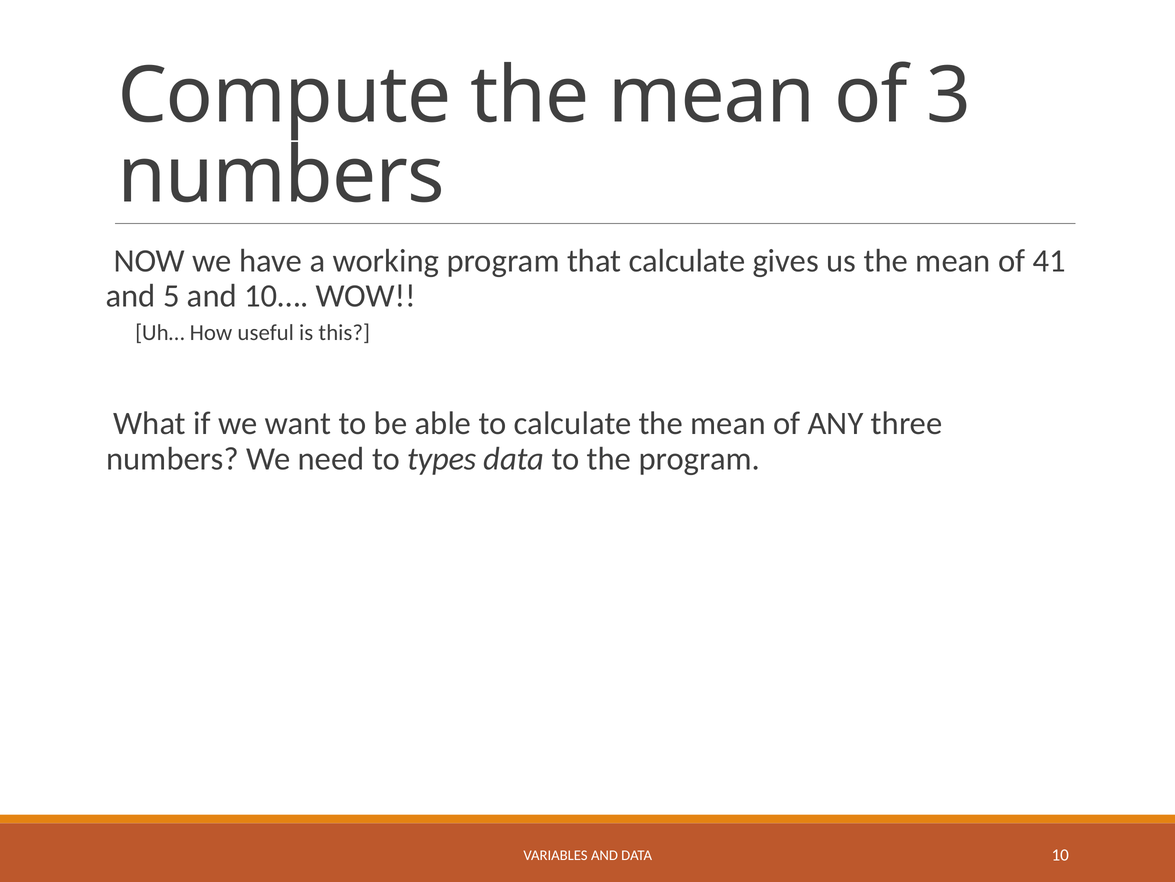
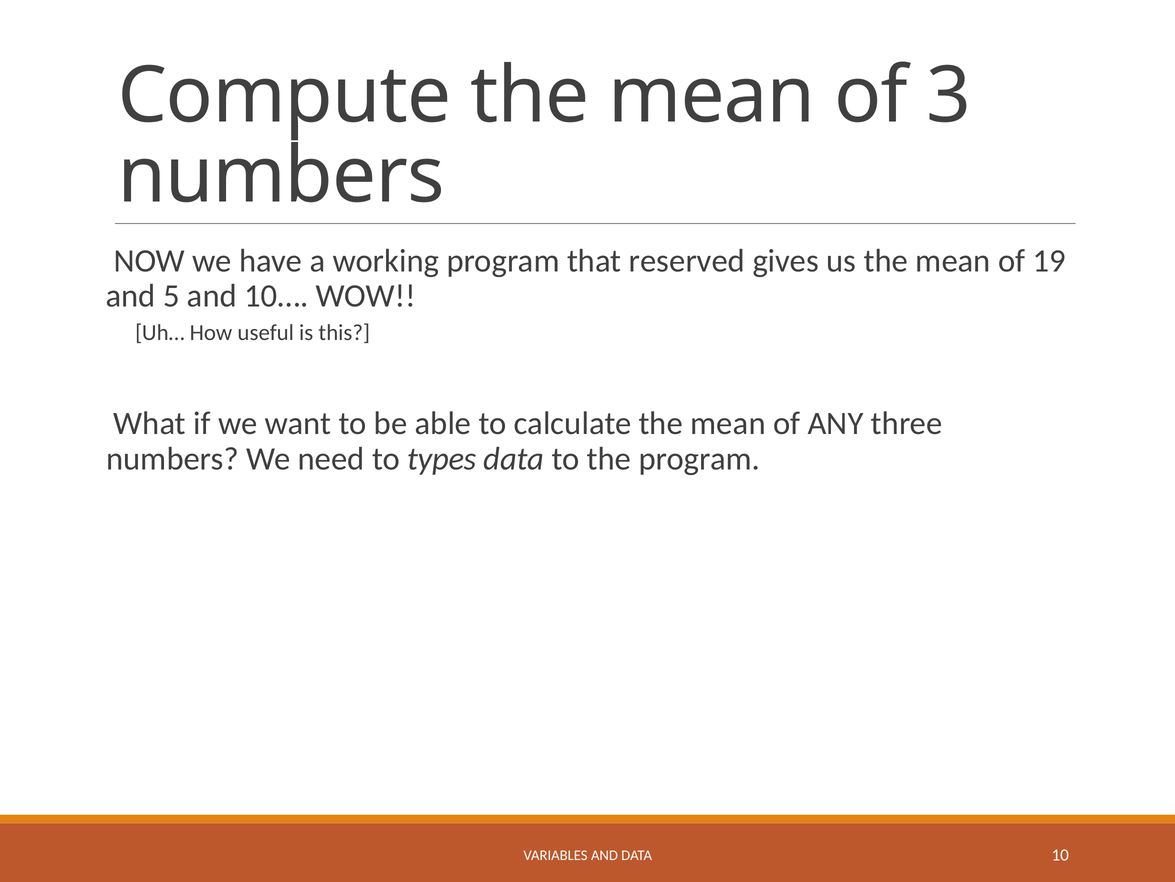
that calculate: calculate -> reserved
41: 41 -> 19
